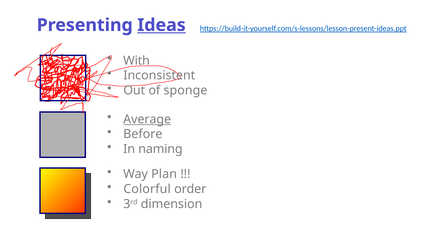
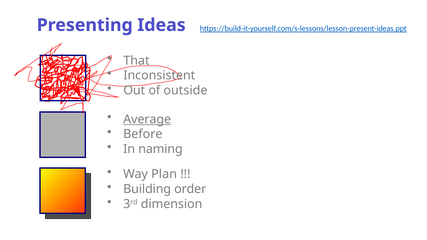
Ideas underline: present -> none
With: With -> That
sponge: sponge -> outside
Colorful: Colorful -> Building
